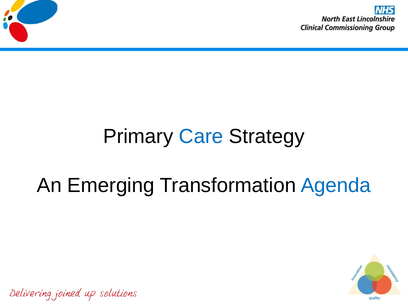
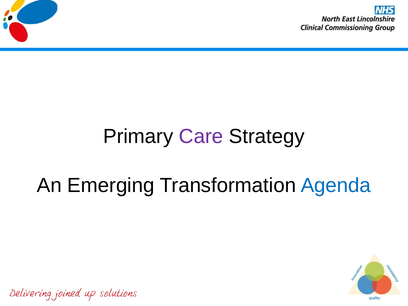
Care colour: blue -> purple
